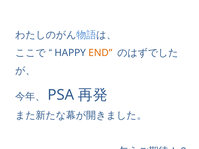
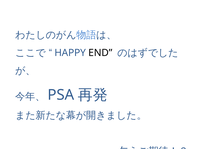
END colour: orange -> black
